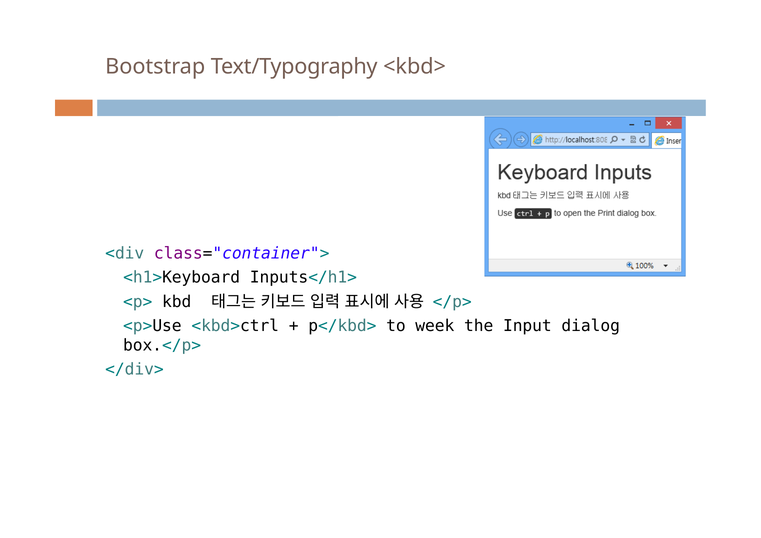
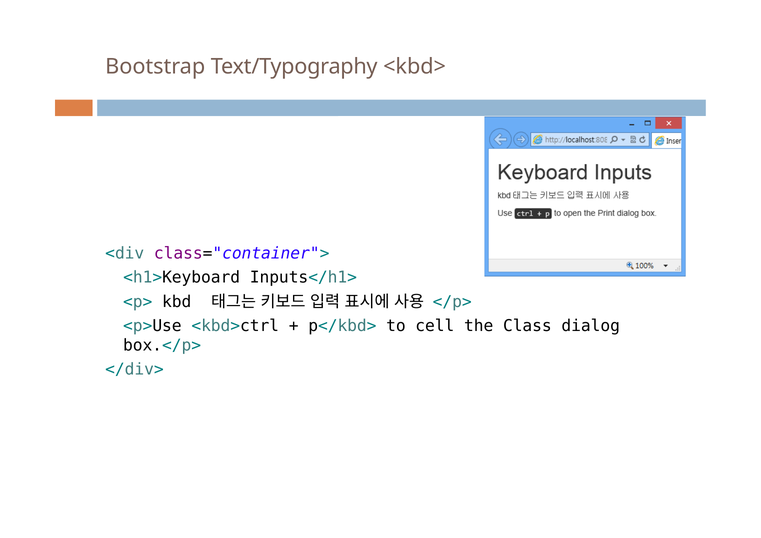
week: week -> cell
Input: Input -> Class
